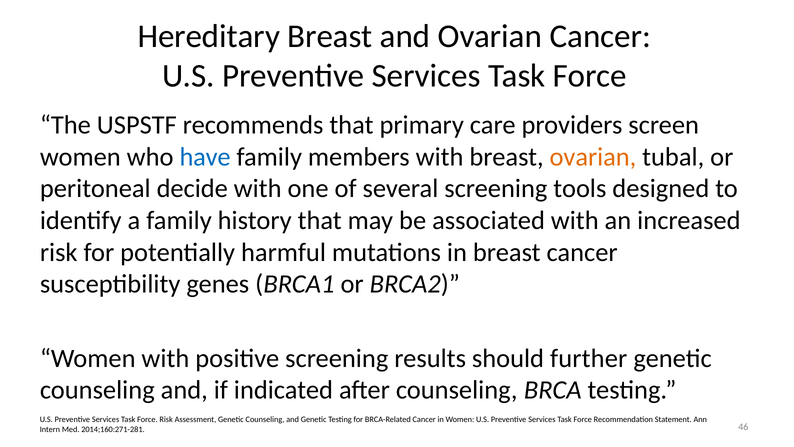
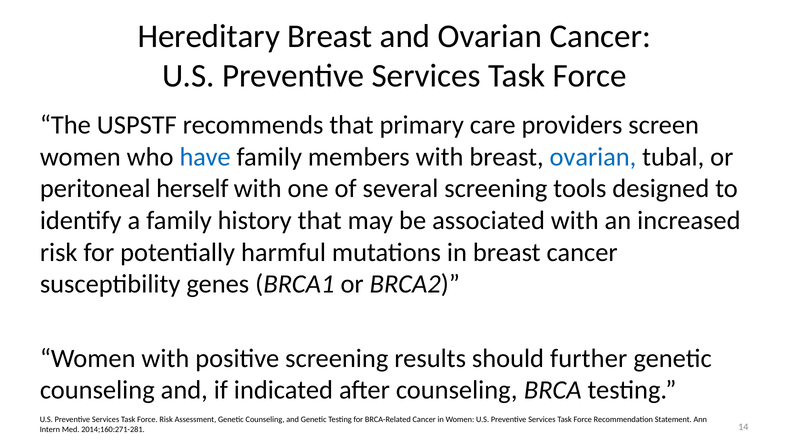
ovarian at (593, 157) colour: orange -> blue
decide: decide -> herself
46: 46 -> 14
